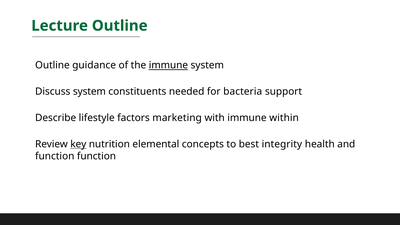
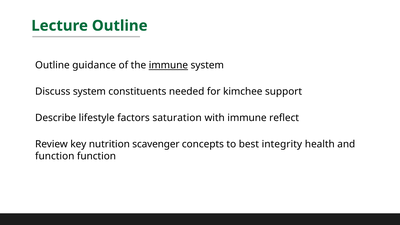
bacteria: bacteria -> kimchee
marketing: marketing -> saturation
within: within -> reflect
key underline: present -> none
elemental: elemental -> scavenger
